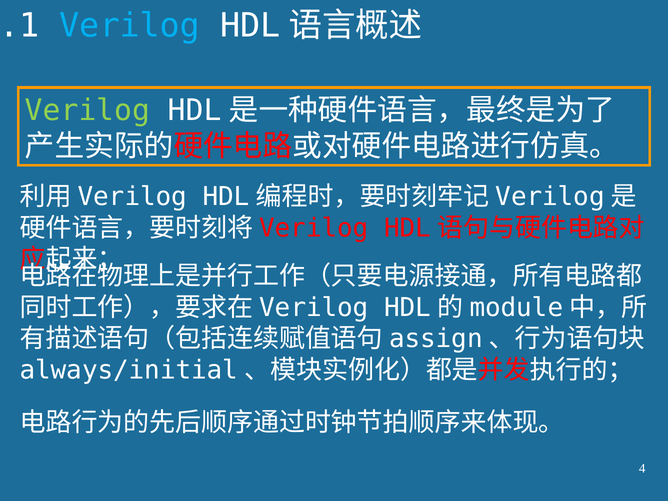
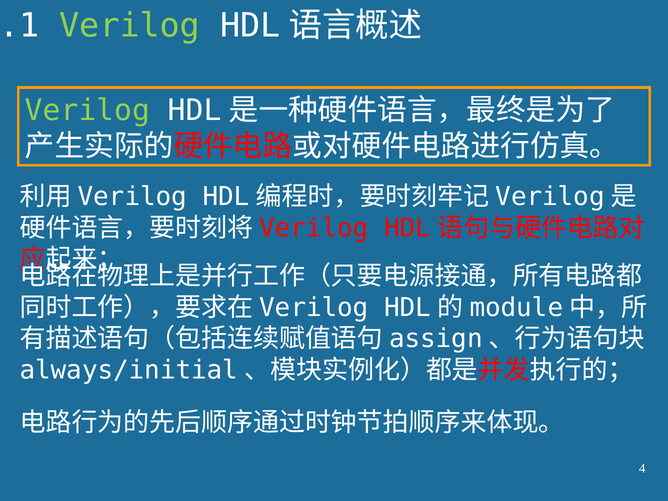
Verilog at (130, 26) colour: light blue -> light green
